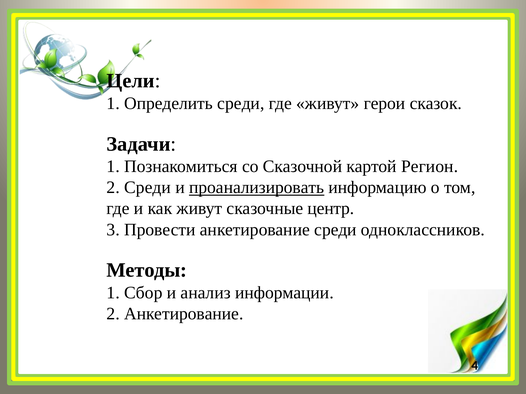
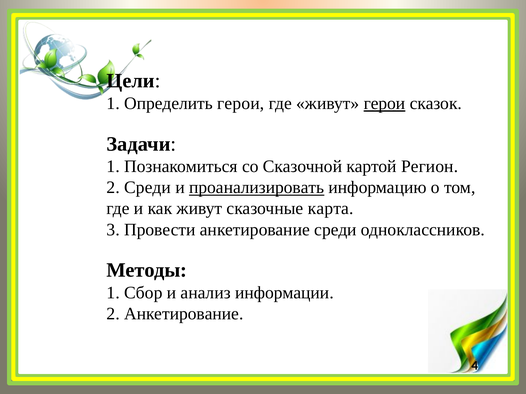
Определить среди: среди -> герои
герои at (385, 104) underline: none -> present
центр: центр -> карта
